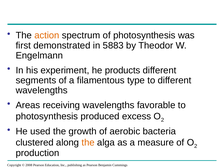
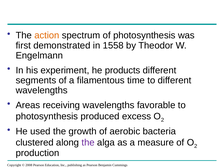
5883: 5883 -> 1558
type: type -> time
the at (88, 143) colour: orange -> purple
